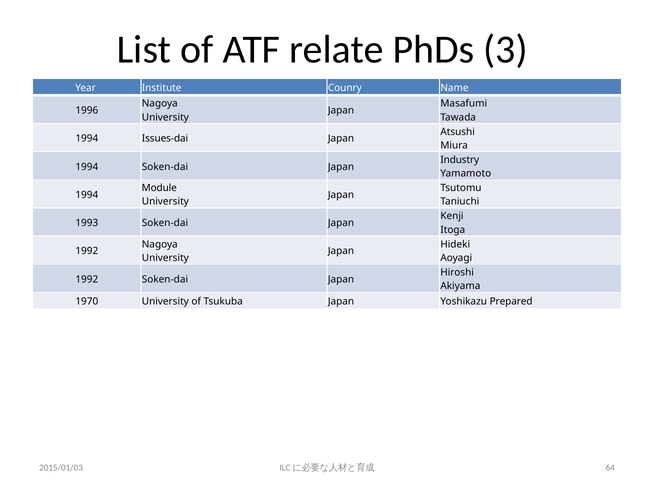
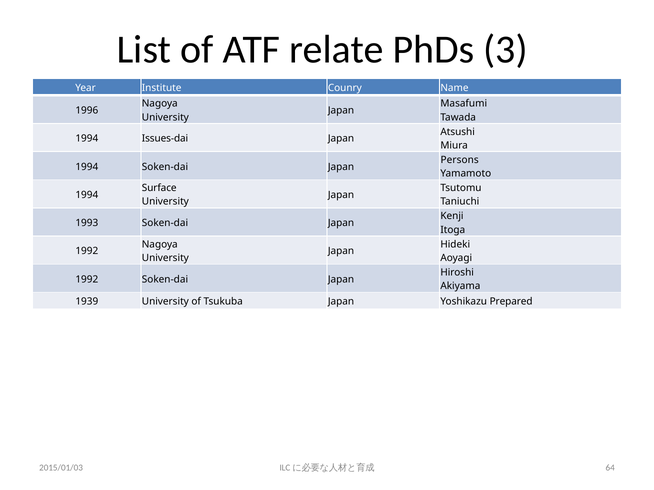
Industry: Industry -> Persons
Module: Module -> Surface
1970: 1970 -> 1939
